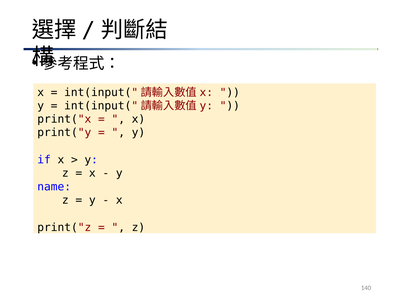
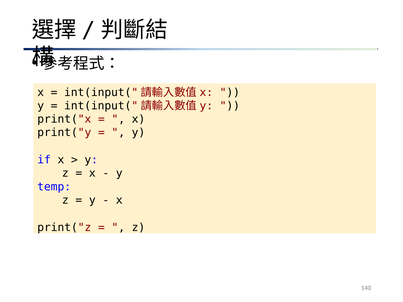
name: name -> temp
